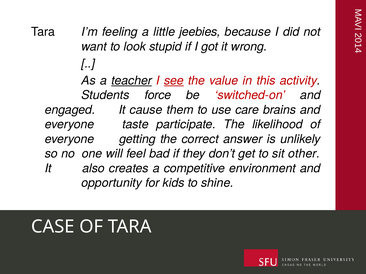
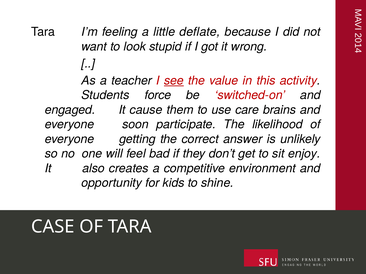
jeebies: jeebies -> deflate
teacher underline: present -> none
taste: taste -> soon
other: other -> enjoy
